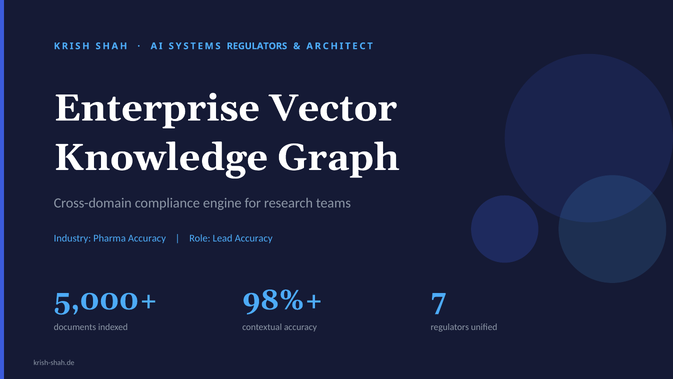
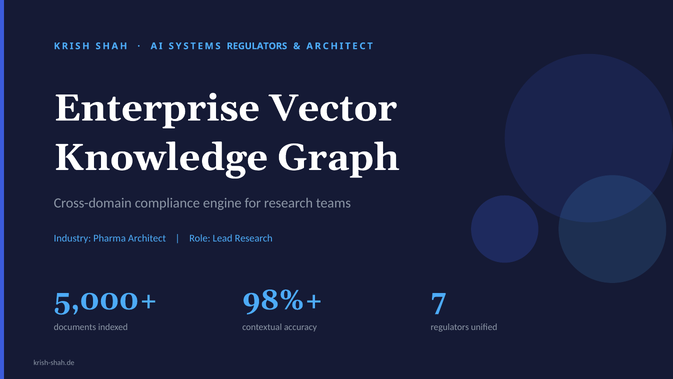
Pharma Accuracy: Accuracy -> Architect
Lead Accuracy: Accuracy -> Research
